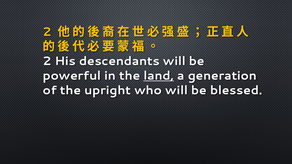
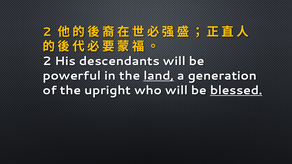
blessed underline: none -> present
